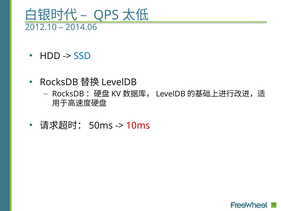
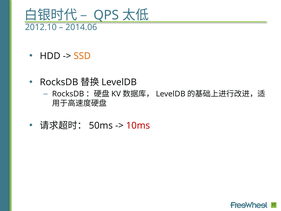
SSD colour: blue -> orange
